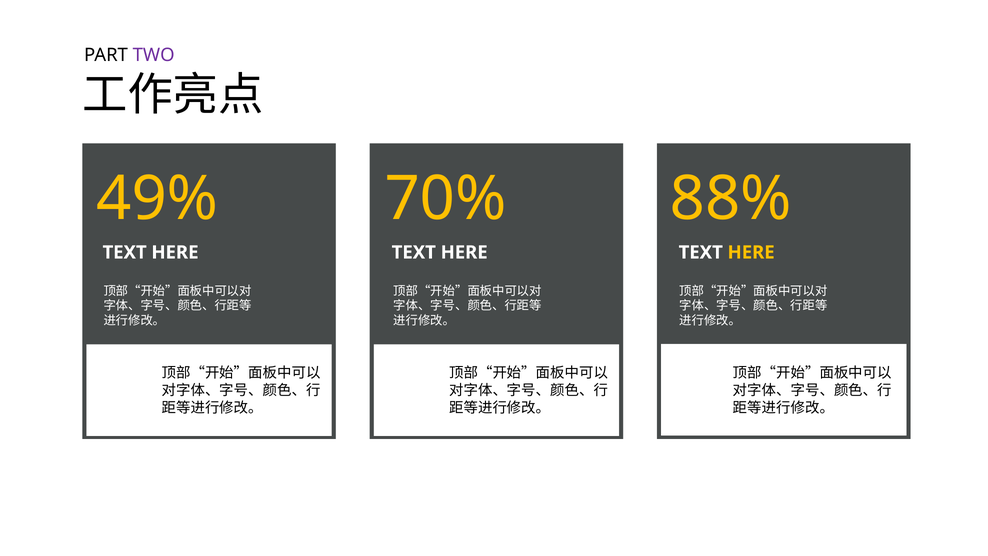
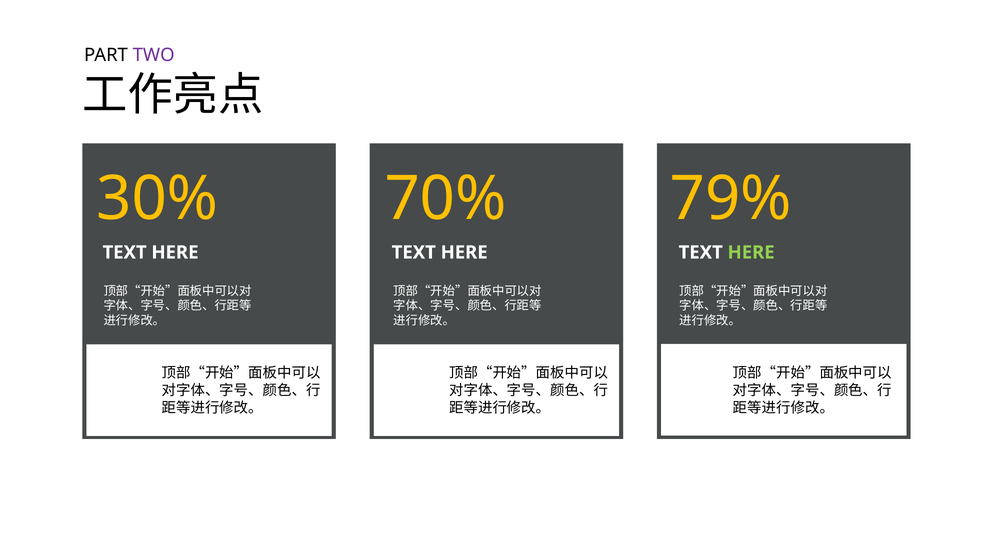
49%: 49% -> 30%
88%: 88% -> 79%
HERE at (751, 252) colour: yellow -> light green
